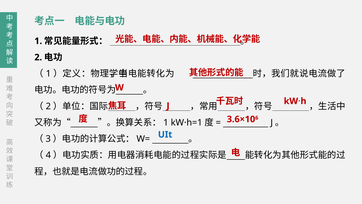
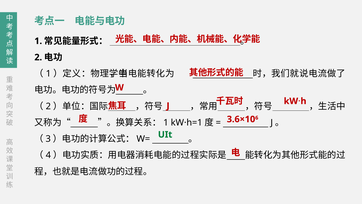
UIt colour: blue -> green
